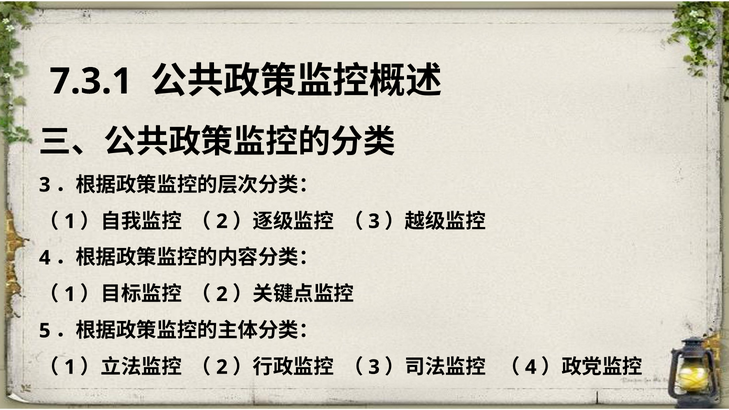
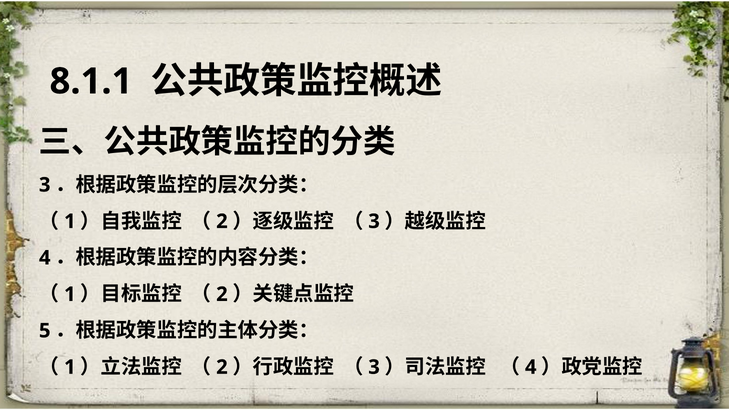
7.3.1: 7.3.1 -> 8.1.1
